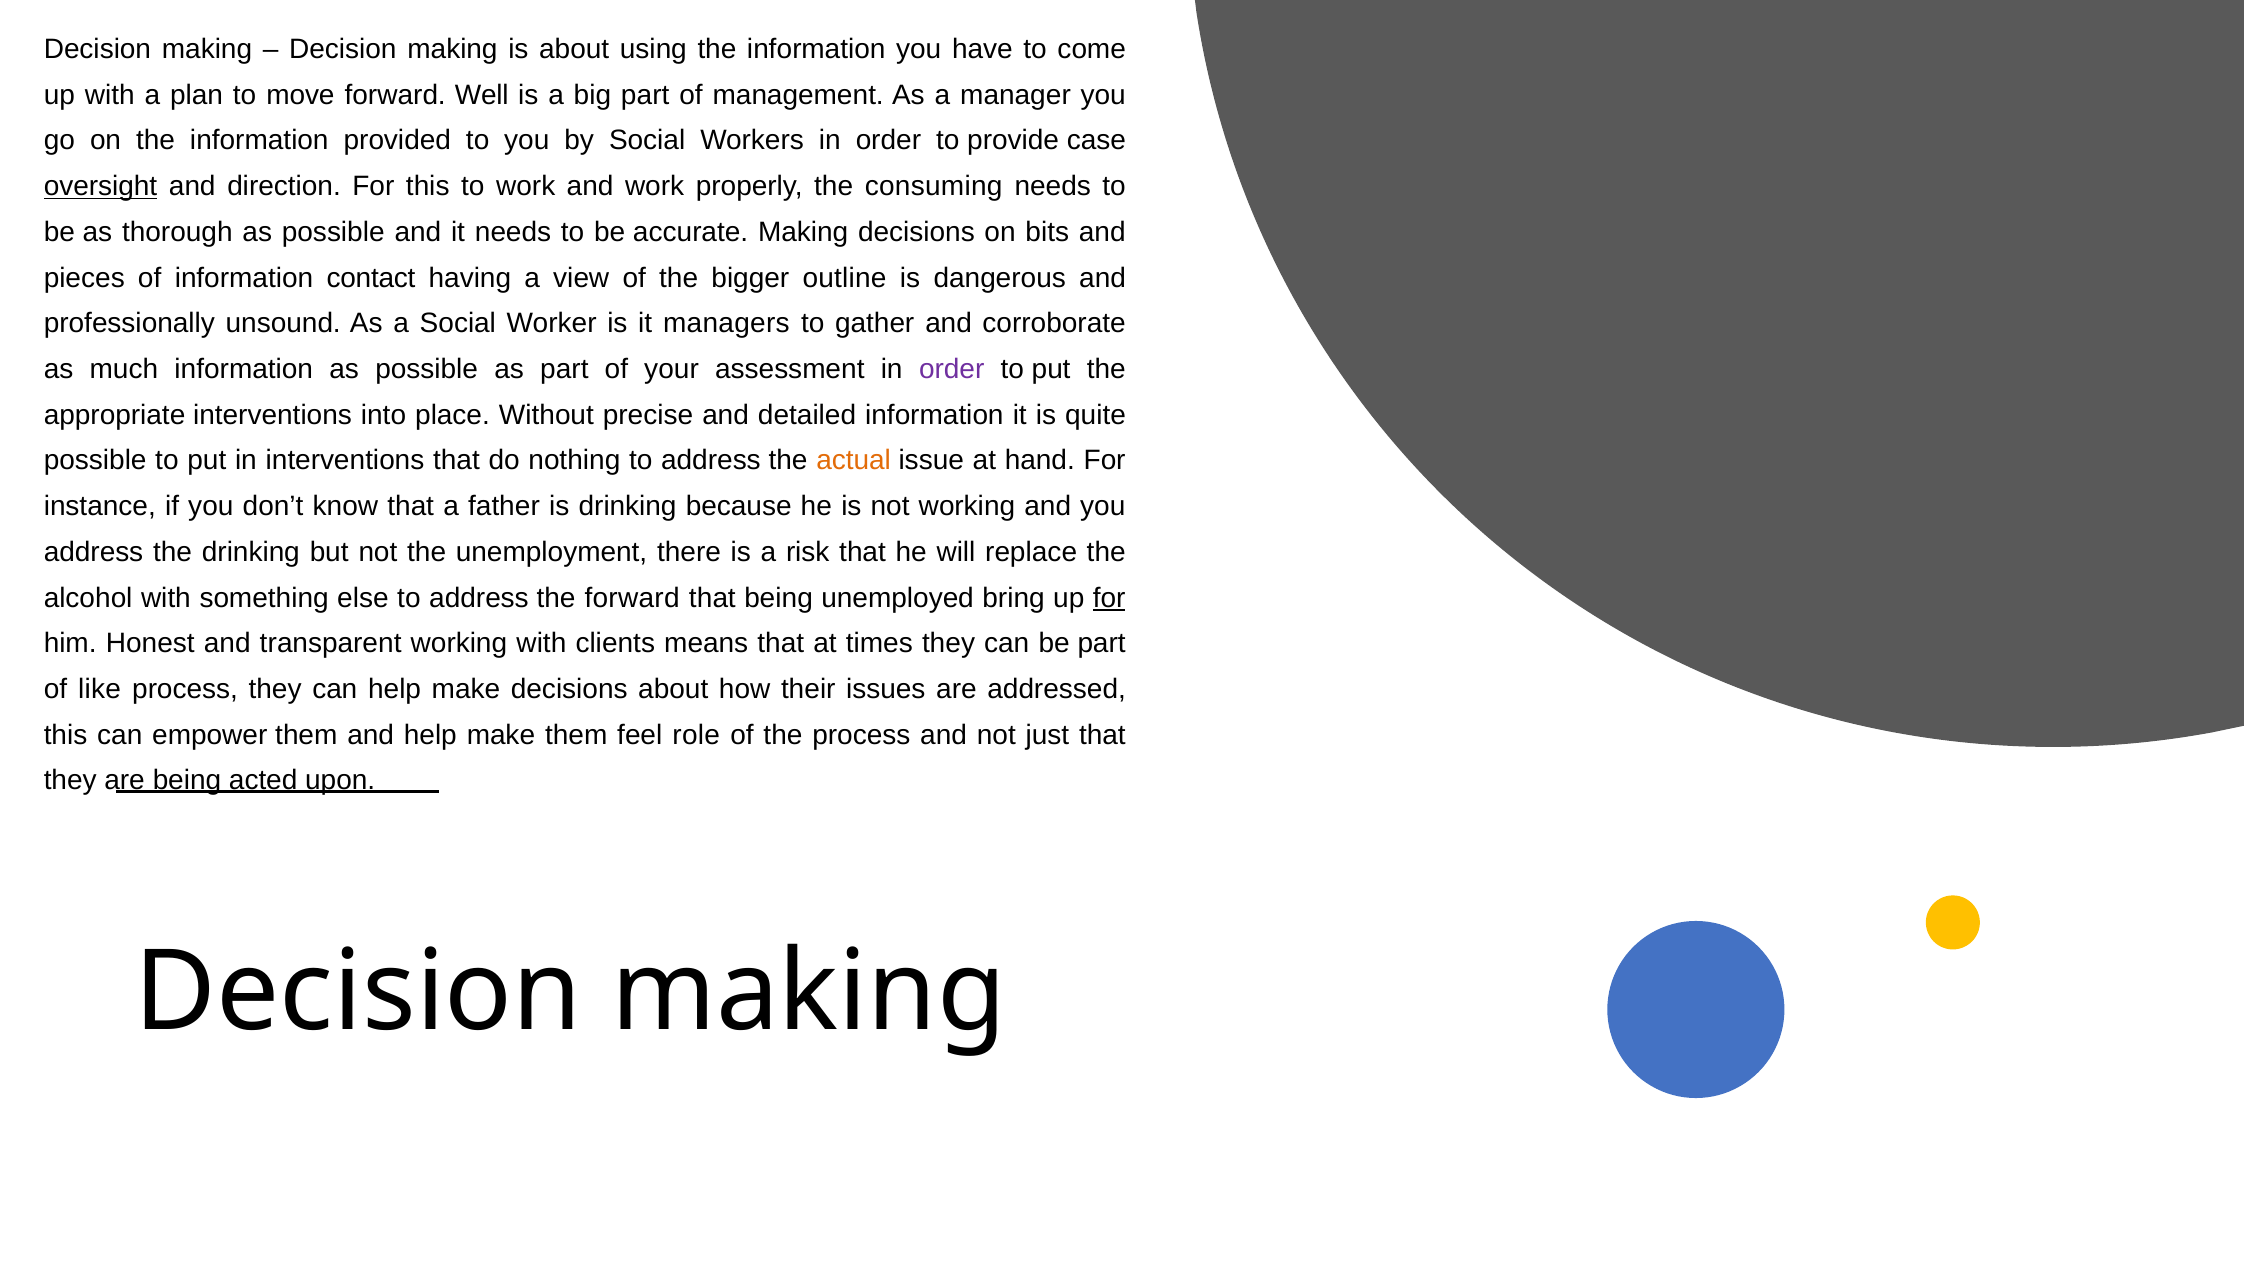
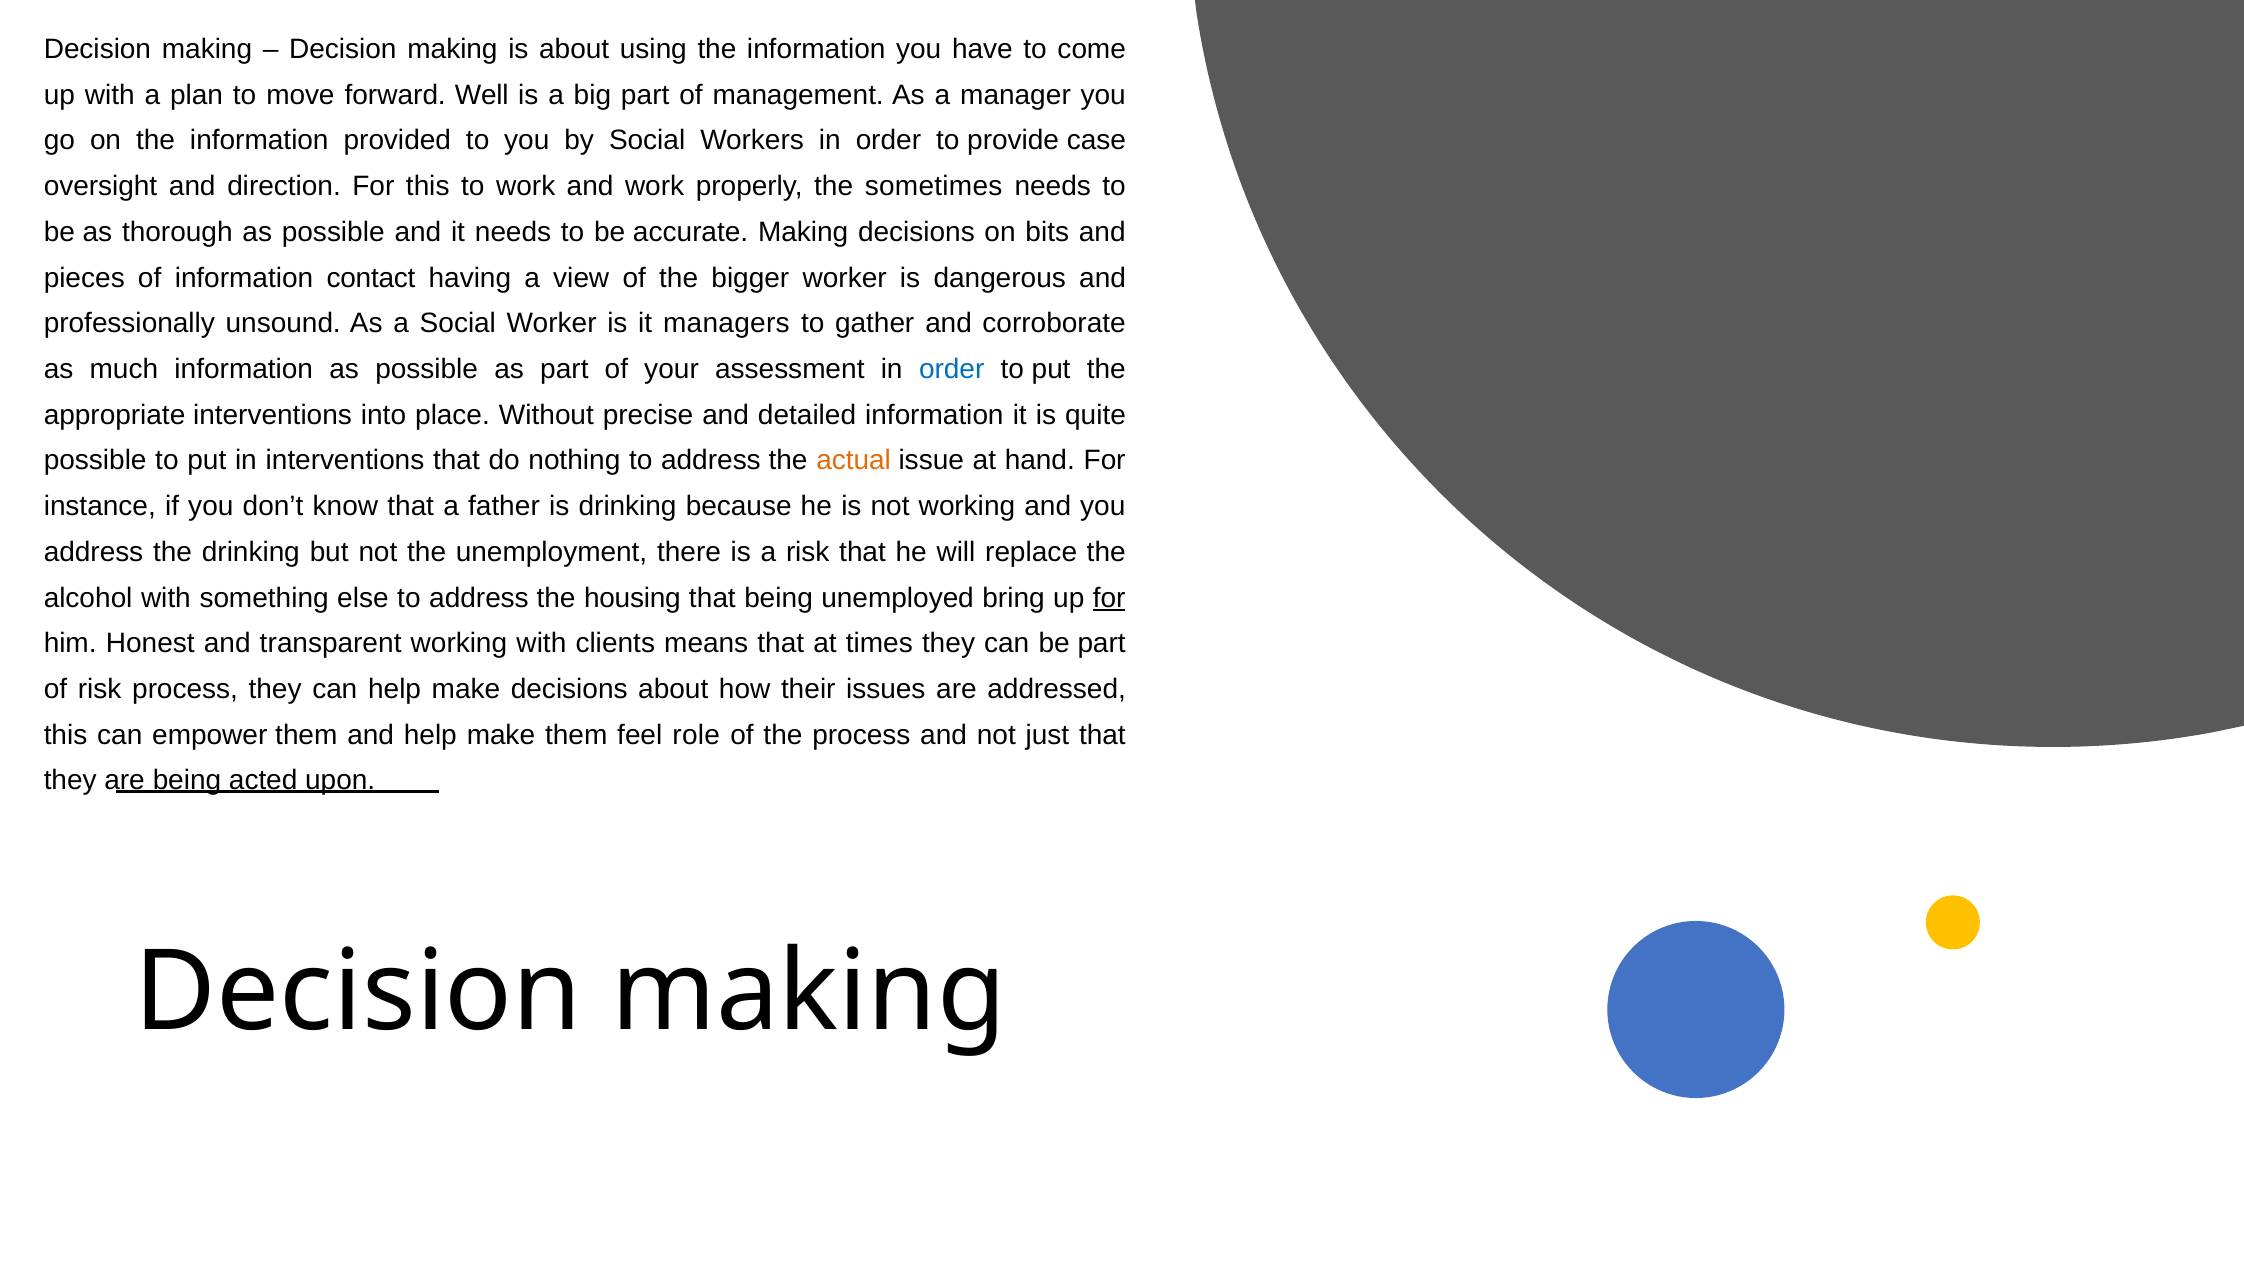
oversight underline: present -> none
consuming: consuming -> sometimes
bigger outline: outline -> worker
order at (952, 369) colour: purple -> blue
the forward: forward -> housing
of like: like -> risk
